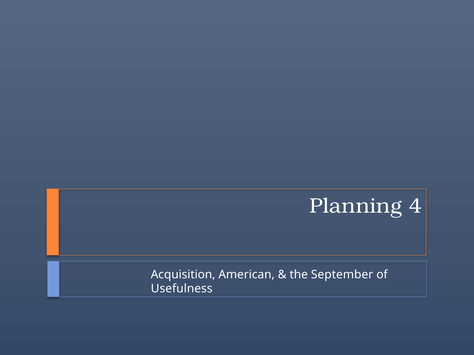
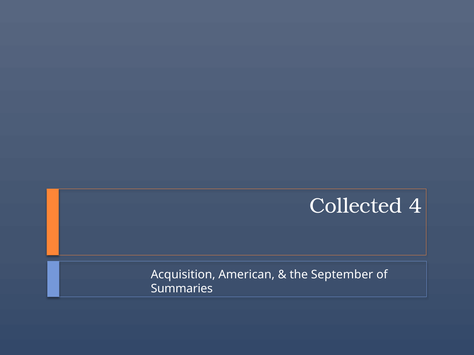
Planning: Planning -> Collected
Usefulness: Usefulness -> Summaries
